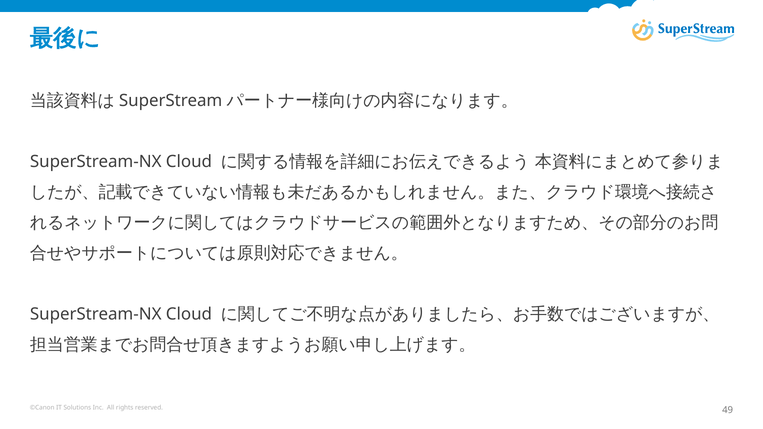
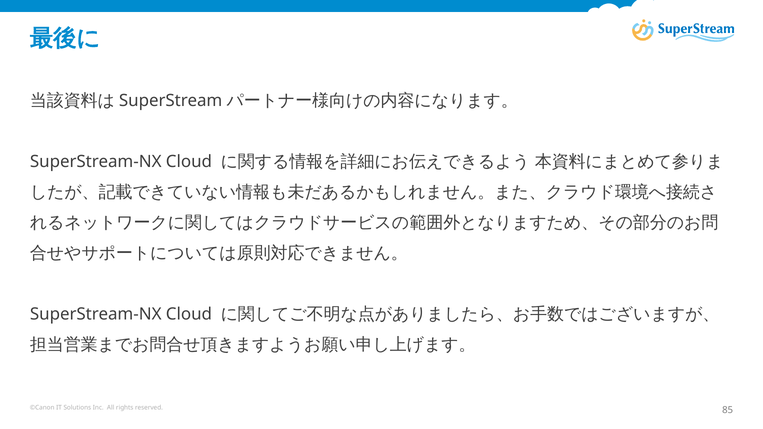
49: 49 -> 85
